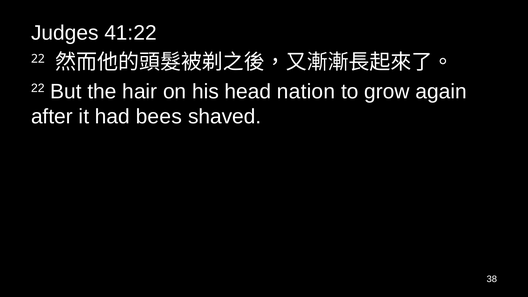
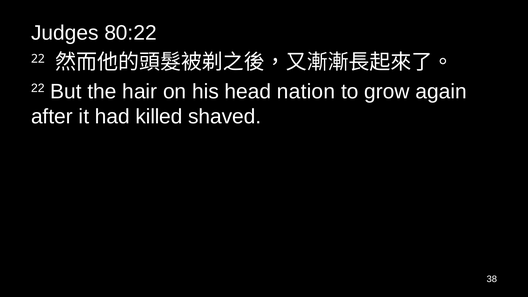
41:22: 41:22 -> 80:22
bees: bees -> killed
